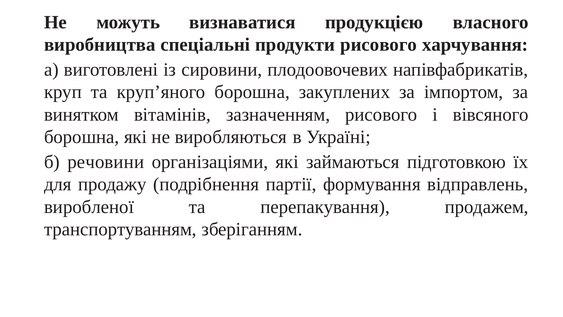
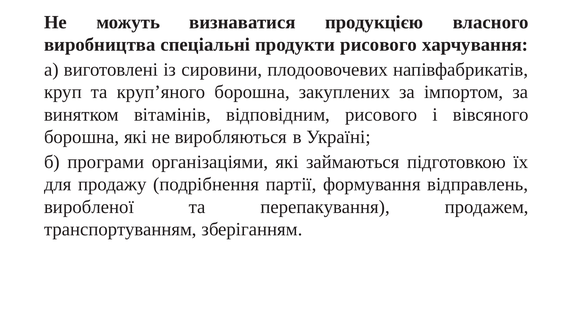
зазначенням: зазначенням -> відповідним
речовини: речовини -> програми
